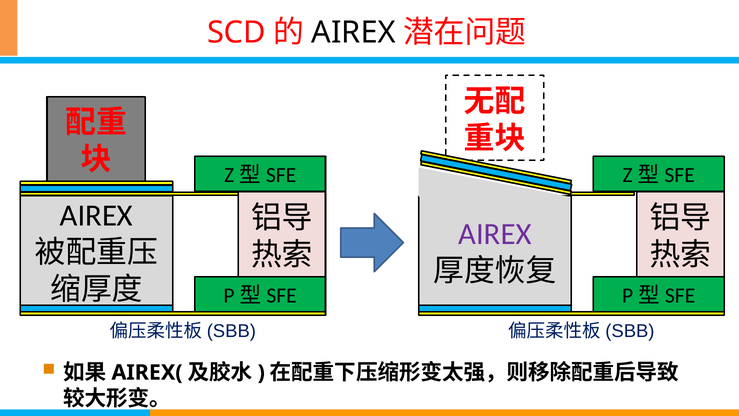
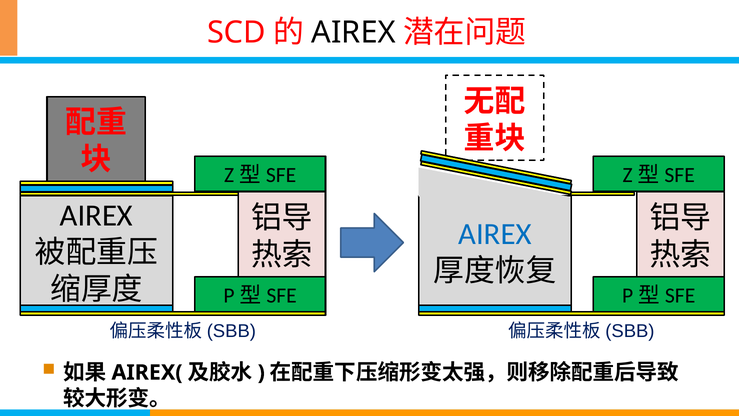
AIREX at (495, 234) colour: purple -> blue
